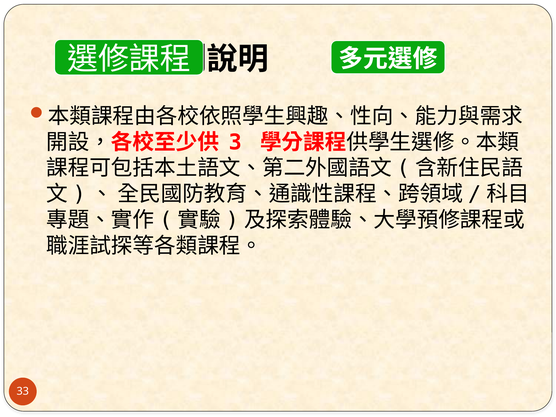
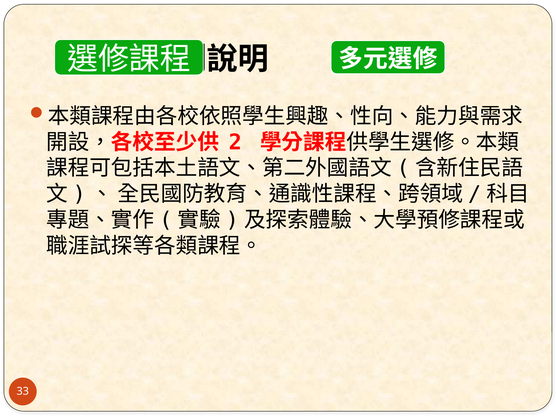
3: 3 -> 2
